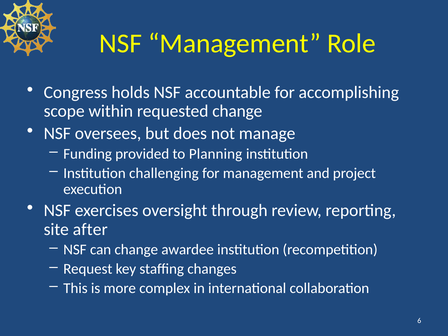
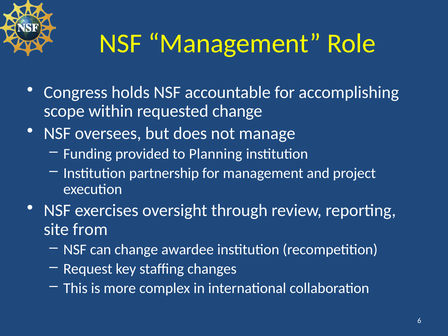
challenging: challenging -> partnership
after: after -> from
